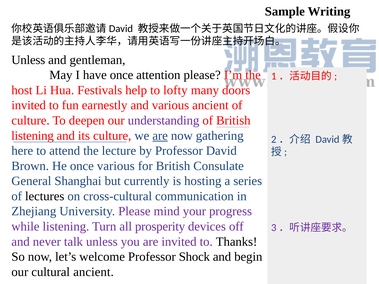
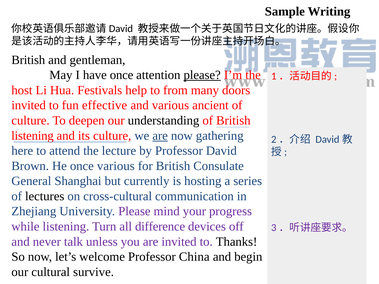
Unless at (28, 60): Unless -> British
please at (202, 75) underline: none -> present
lofty: lofty -> from
earnestly: earnestly -> effective
understanding colour: purple -> black
prosperity: prosperity -> difference
Shock: Shock -> China
cultural ancient: ancient -> survive
